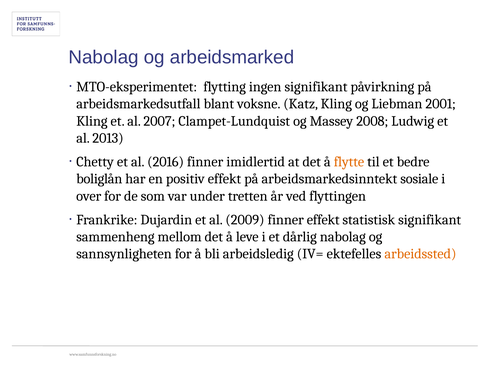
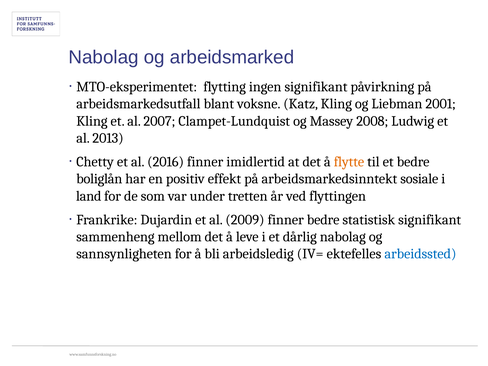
over: over -> land
finner effekt: effekt -> bedre
arbeidssted colour: orange -> blue
